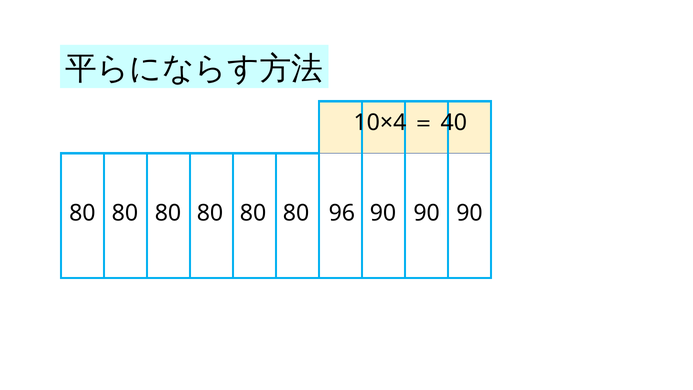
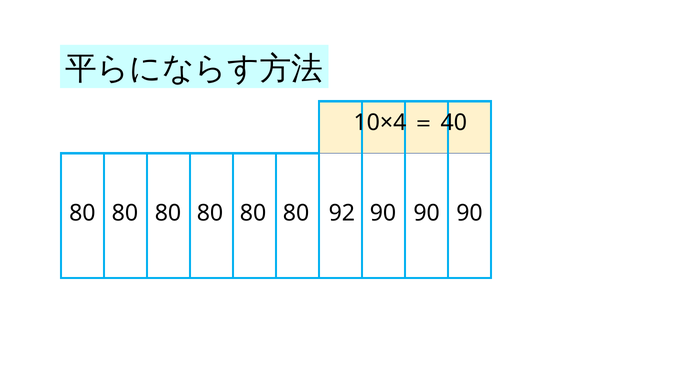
96: 96 -> 92
